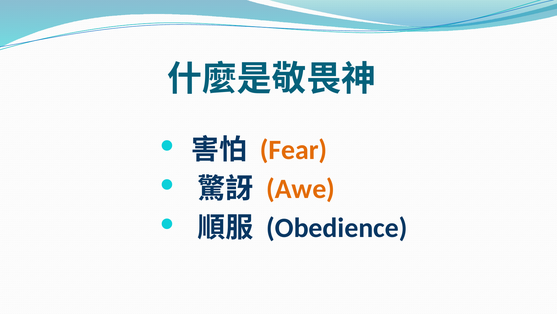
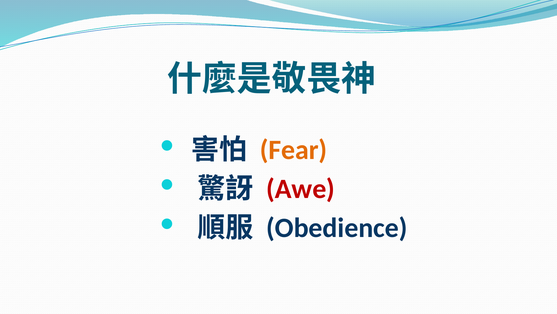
Awe colour: orange -> red
